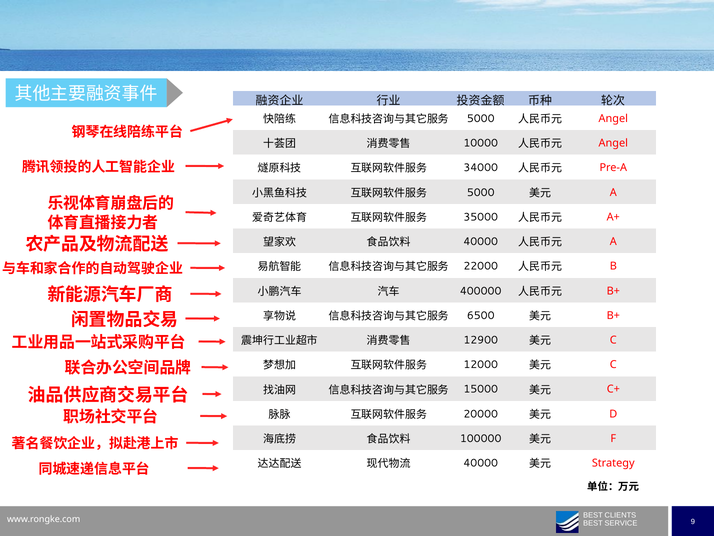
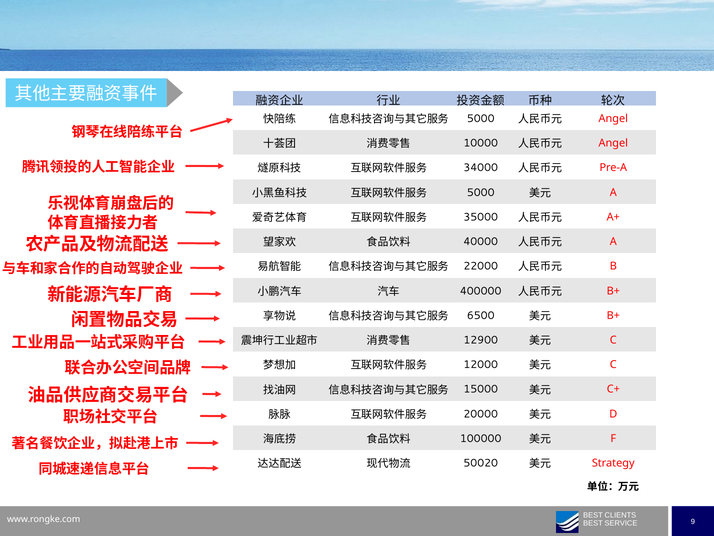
40000 at (481, 463): 40000 -> 50020
